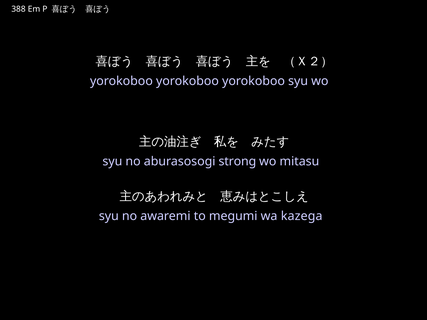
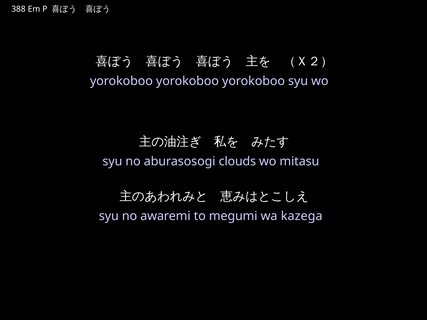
strong: strong -> clouds
